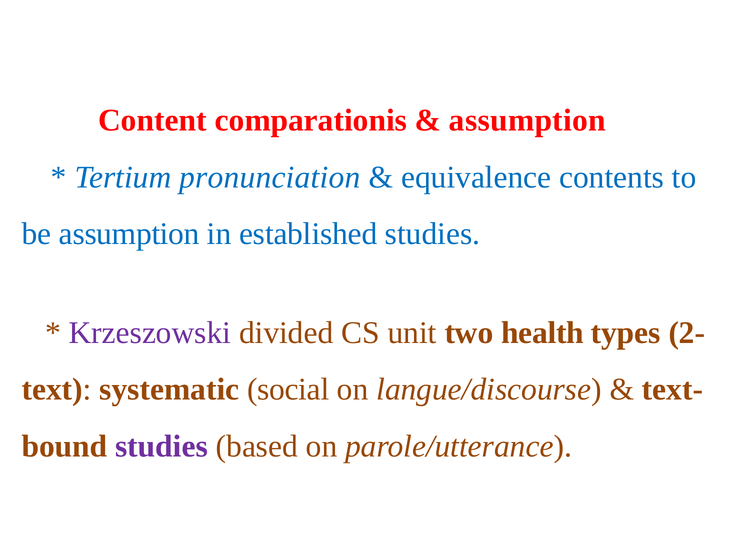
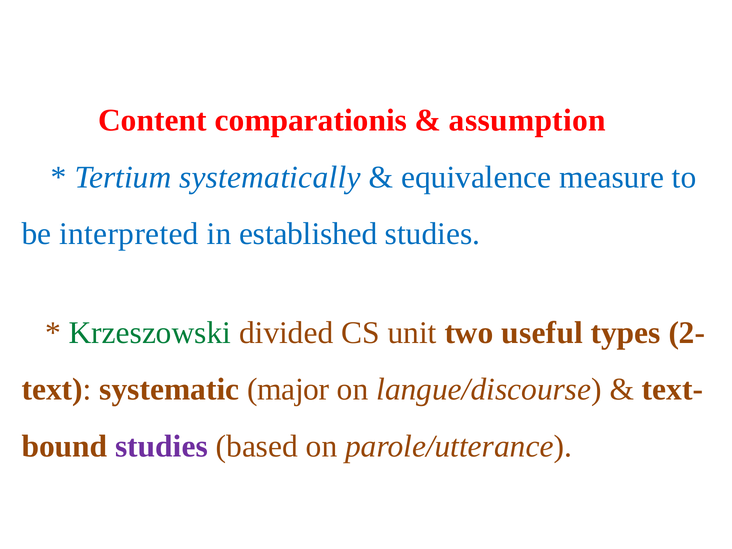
pronunciation: pronunciation -> systematically
contents: contents -> measure
be assumption: assumption -> interpreted
Krzeszowski colour: purple -> green
health: health -> useful
social: social -> major
